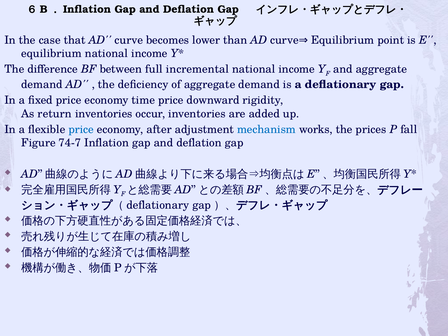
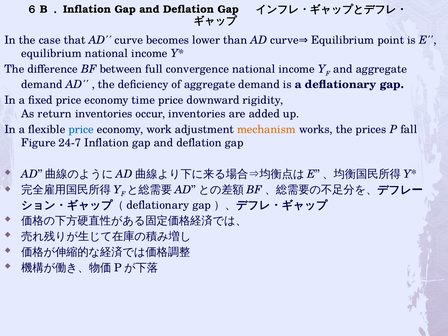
incremental: incremental -> convergence
after: after -> work
mechanism colour: blue -> orange
74-7: 74-7 -> 24-7
